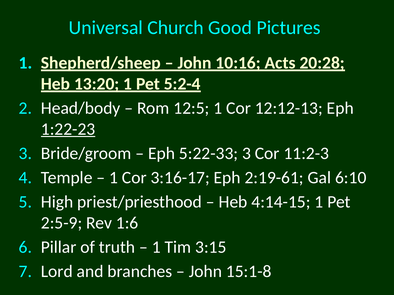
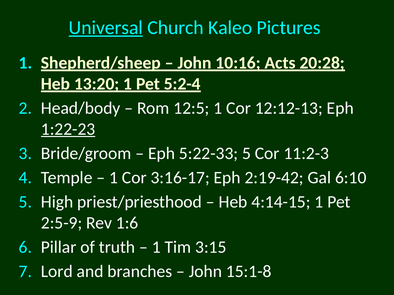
Universal underline: none -> present
Good: Good -> Kaleo
5:22-33 3: 3 -> 5
2:19-61: 2:19-61 -> 2:19-42
